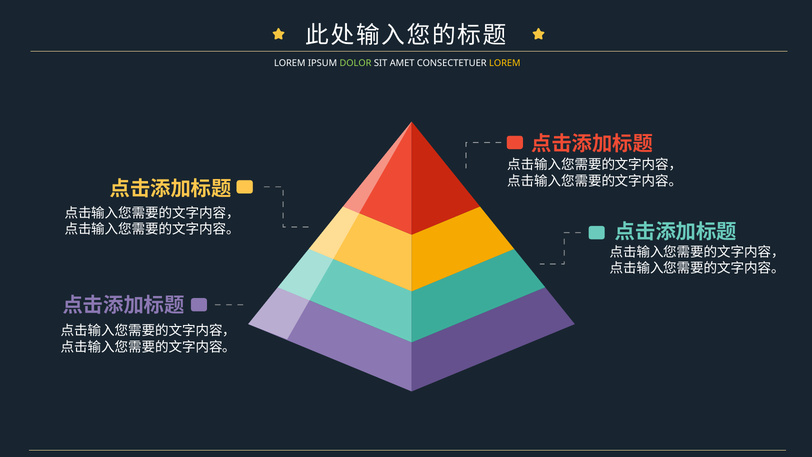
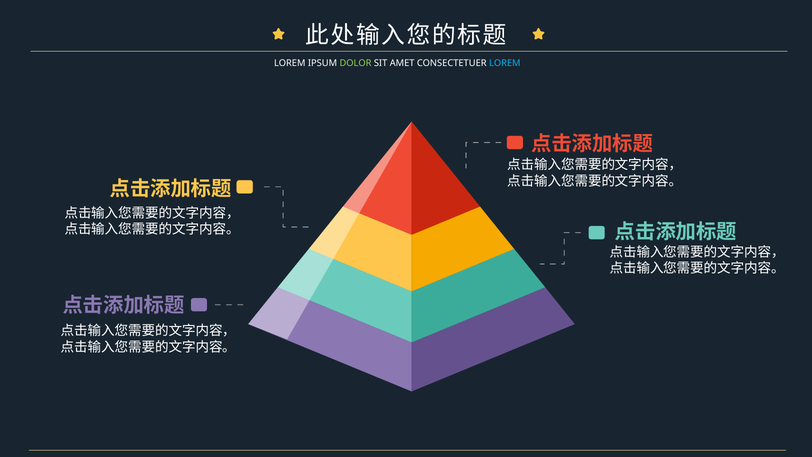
LOREM at (505, 63) colour: yellow -> light blue
